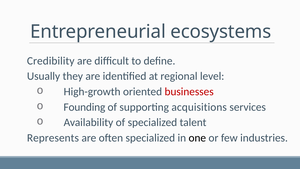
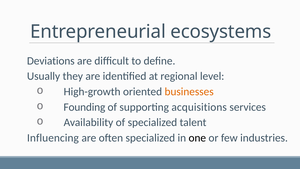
Credibility: Credibility -> Deviations
businesses colour: red -> orange
Represents: Represents -> Influencing
